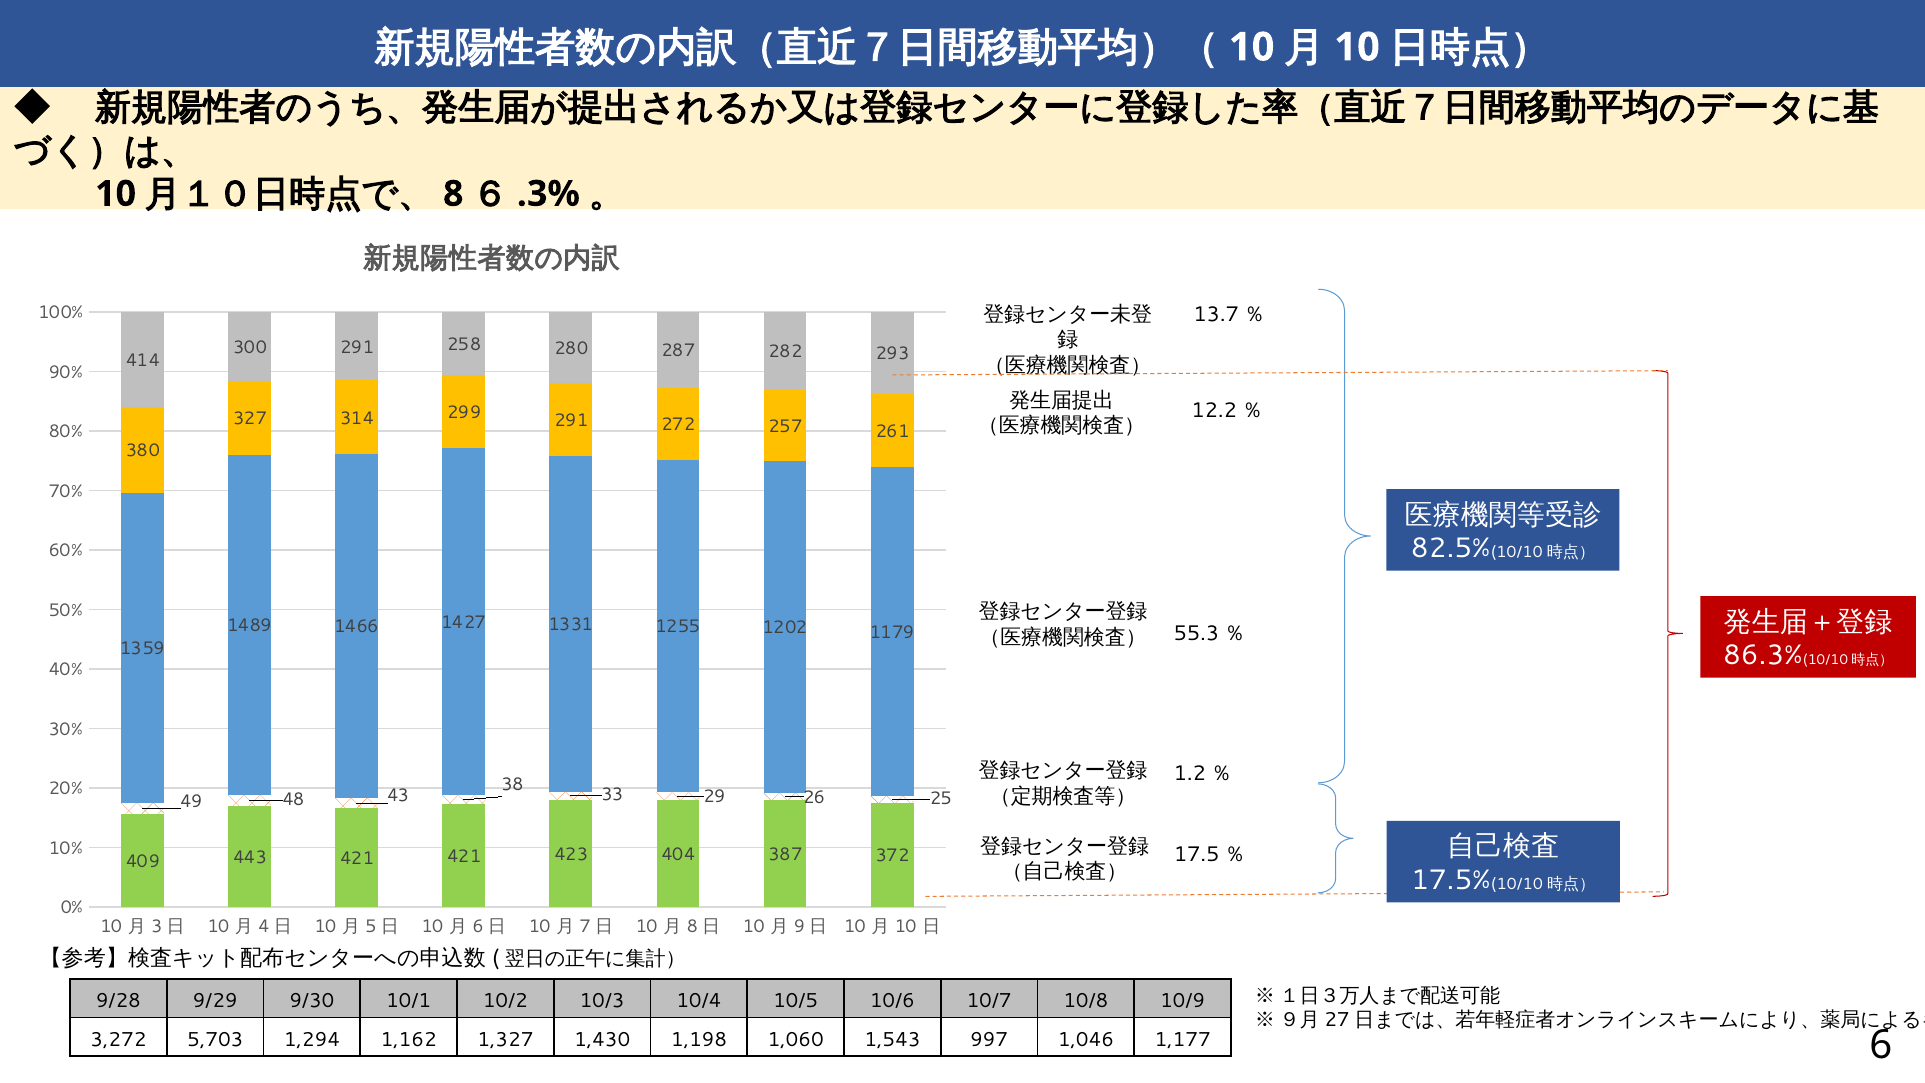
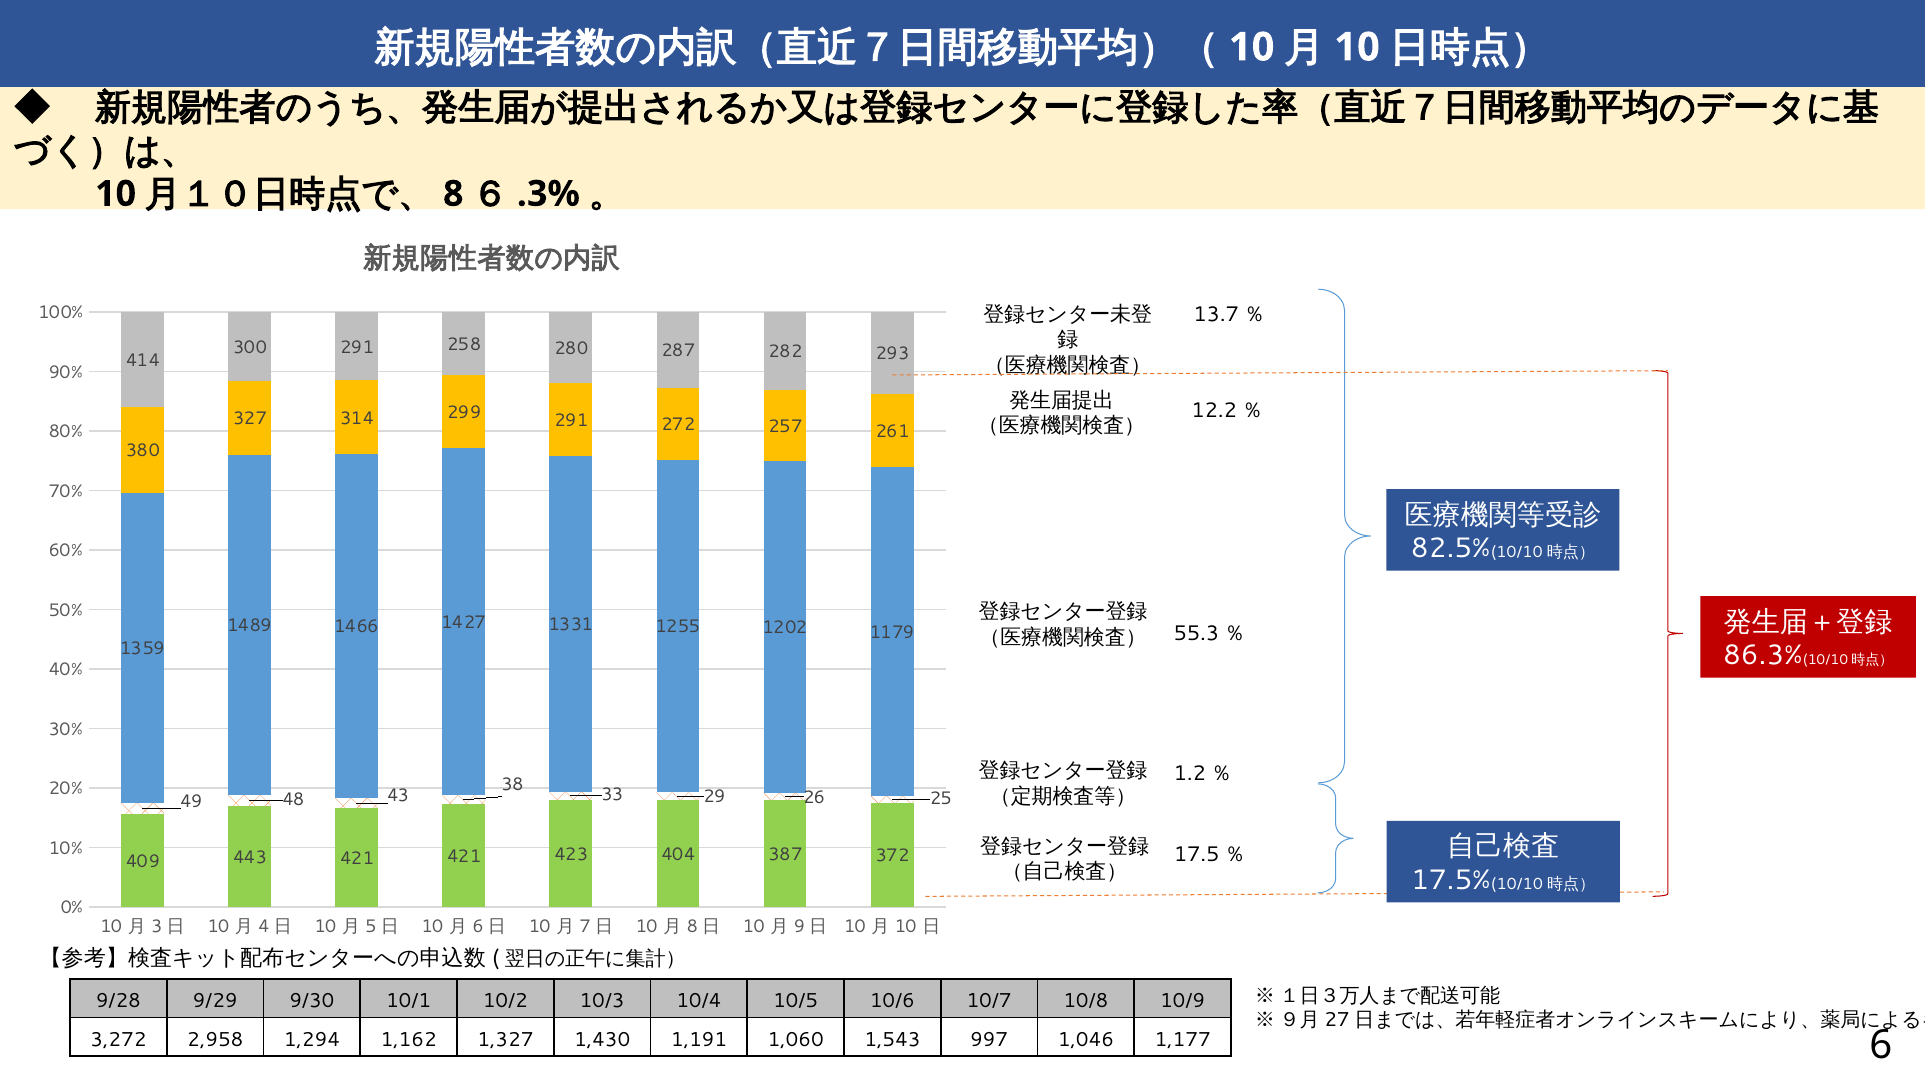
5,703: 5,703 -> 2,958
1,198: 1,198 -> 1,191
